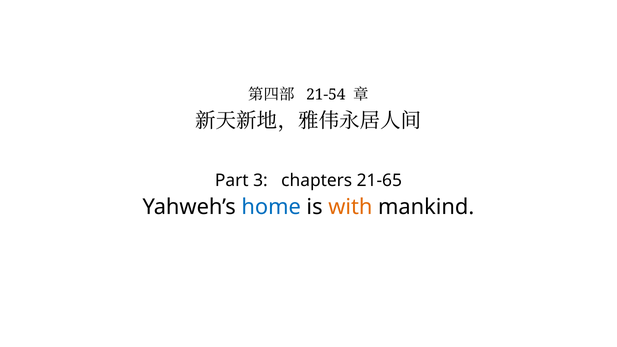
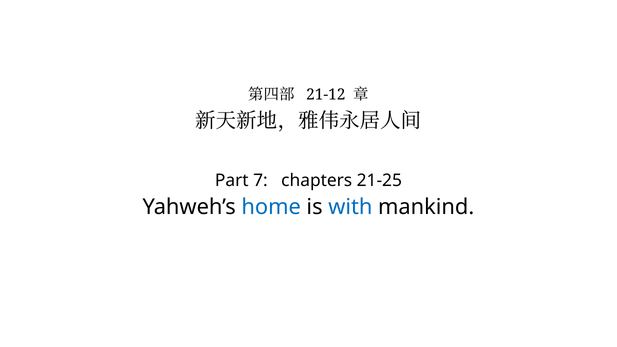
21-54: 21-54 -> 21-12
3: 3 -> 7
21-65: 21-65 -> 21-25
with colour: orange -> blue
